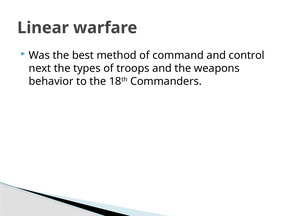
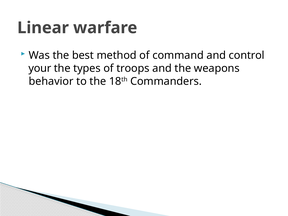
next: next -> your
